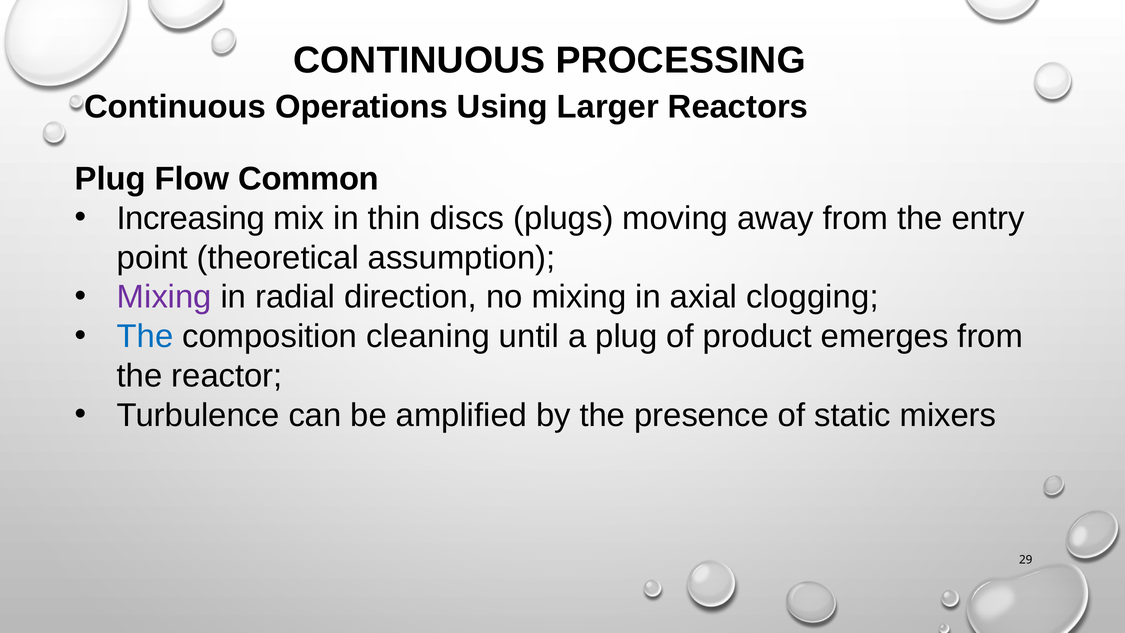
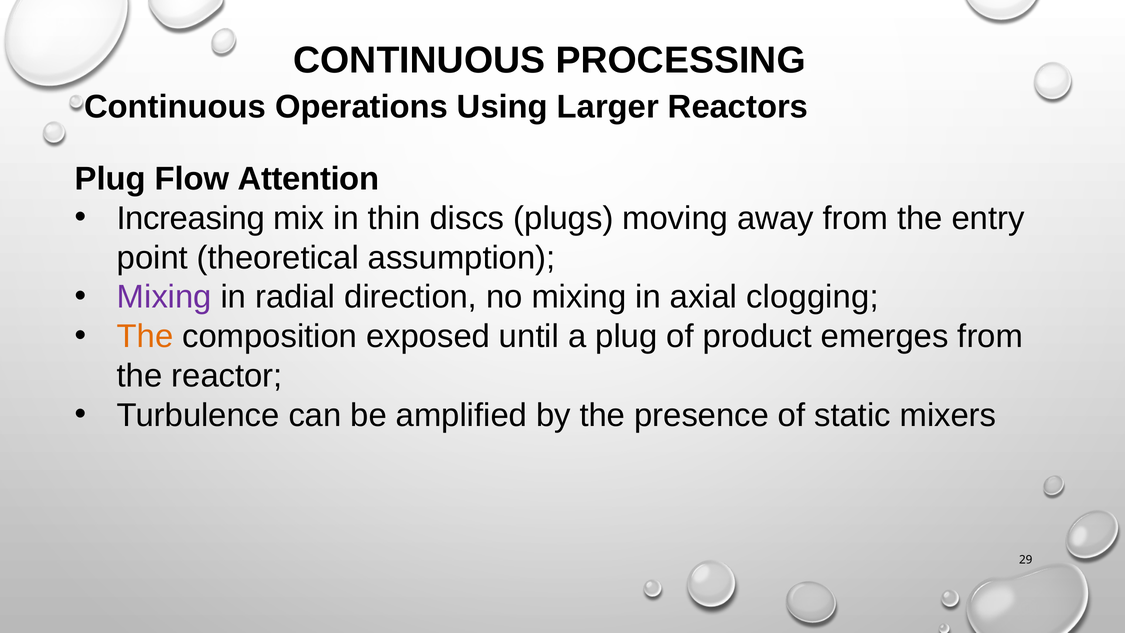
Common: Common -> Attention
The at (145, 336) colour: blue -> orange
cleaning: cleaning -> exposed
